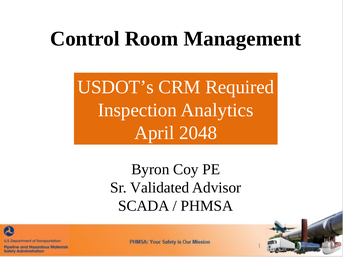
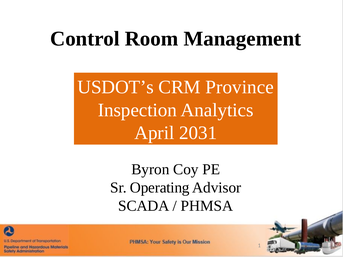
Required: Required -> Province
2048: 2048 -> 2031
Validated: Validated -> Operating
